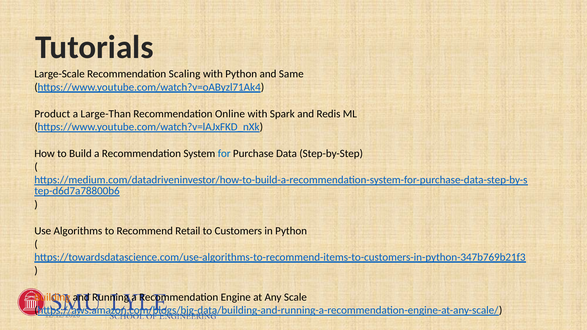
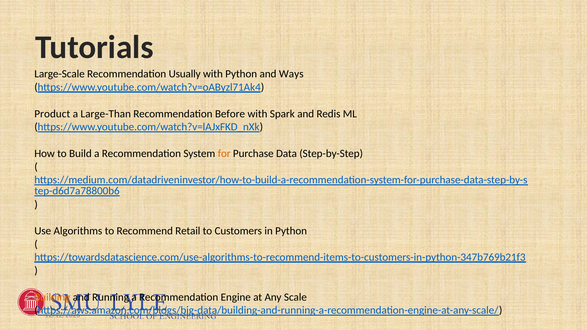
Scaling: Scaling -> Usually
Same: Same -> Ways
Online: Online -> Before
for colour: blue -> orange
